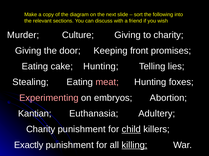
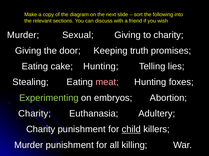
Culture: Culture -> Sexual
front: front -> truth
Experimenting colour: pink -> light green
Kantian at (35, 114): Kantian -> Charity
Exactly at (29, 146): Exactly -> Murder
killing underline: present -> none
